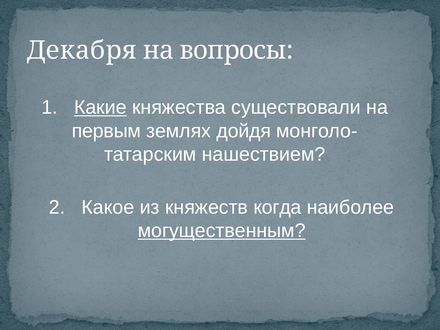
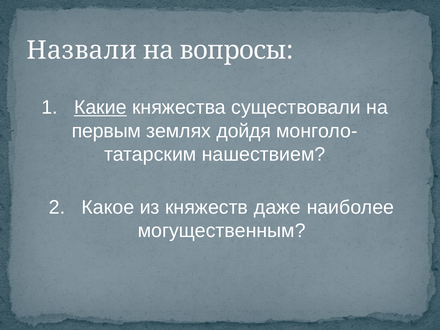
Декабря: Декабря -> Назвали
когда: когда -> даже
могущественным underline: present -> none
